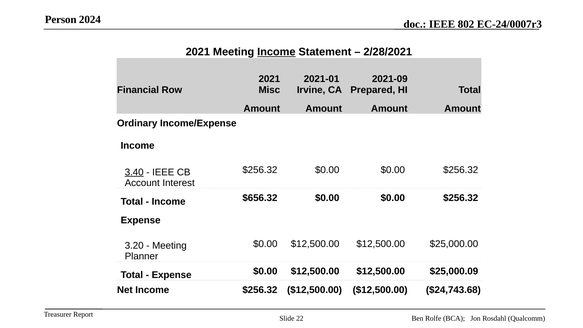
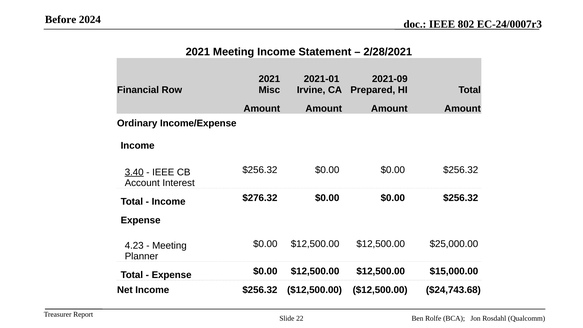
Person: Person -> Before
Income at (276, 52) underline: present -> none
$656.32: $656.32 -> $276.32
3.20: 3.20 -> 4.23
$25,000.09: $25,000.09 -> $15,000.00
